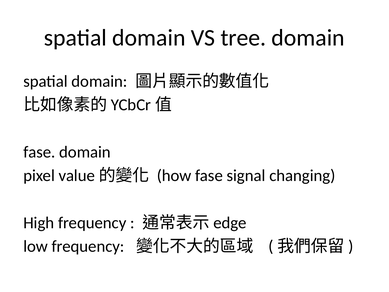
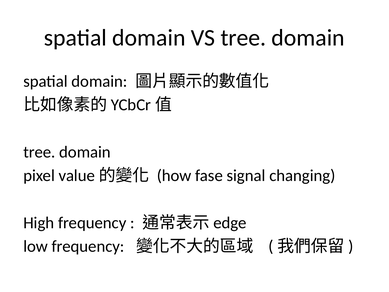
fase at (39, 152): fase -> tree
